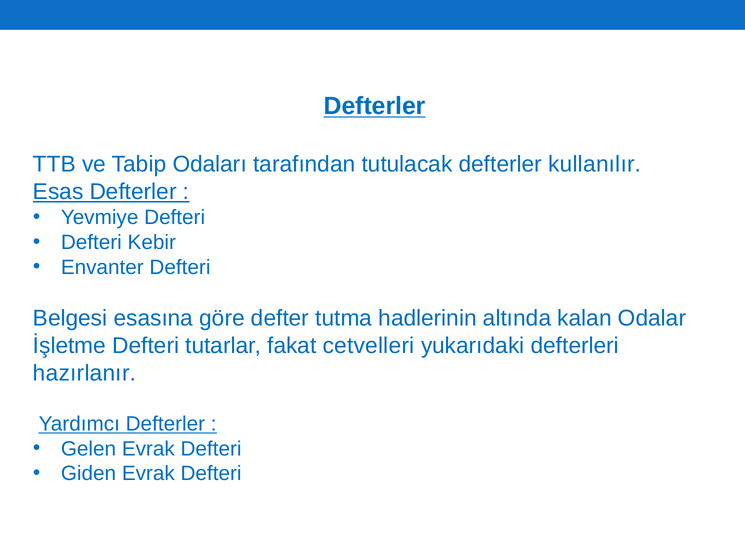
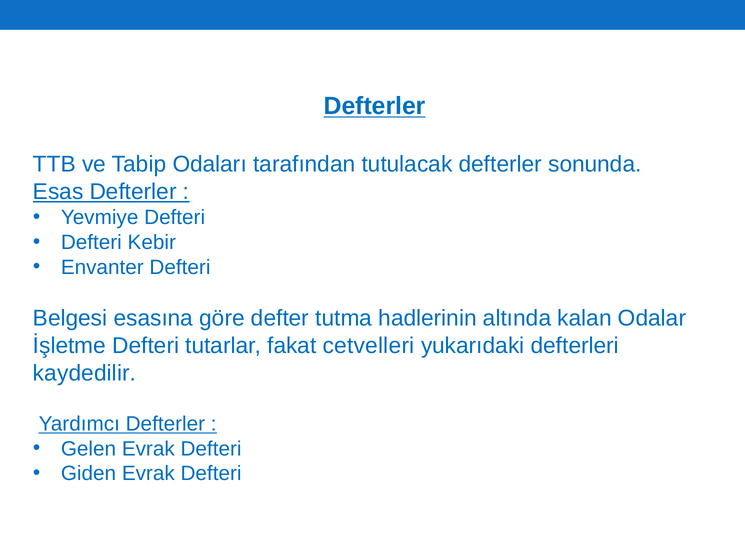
kullanılır: kullanılır -> sonunda
hazırlanır: hazırlanır -> kaydedilir
